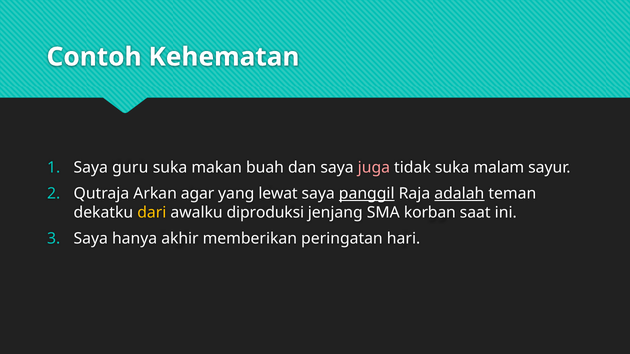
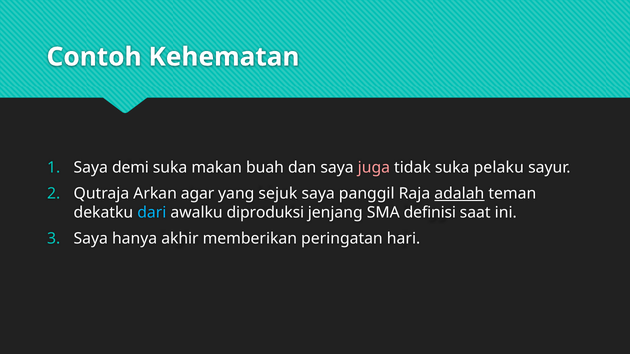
guru: guru -> demi
malam: malam -> pelaku
lewat: lewat -> sejuk
panggil underline: present -> none
dari colour: yellow -> light blue
korban: korban -> definisi
